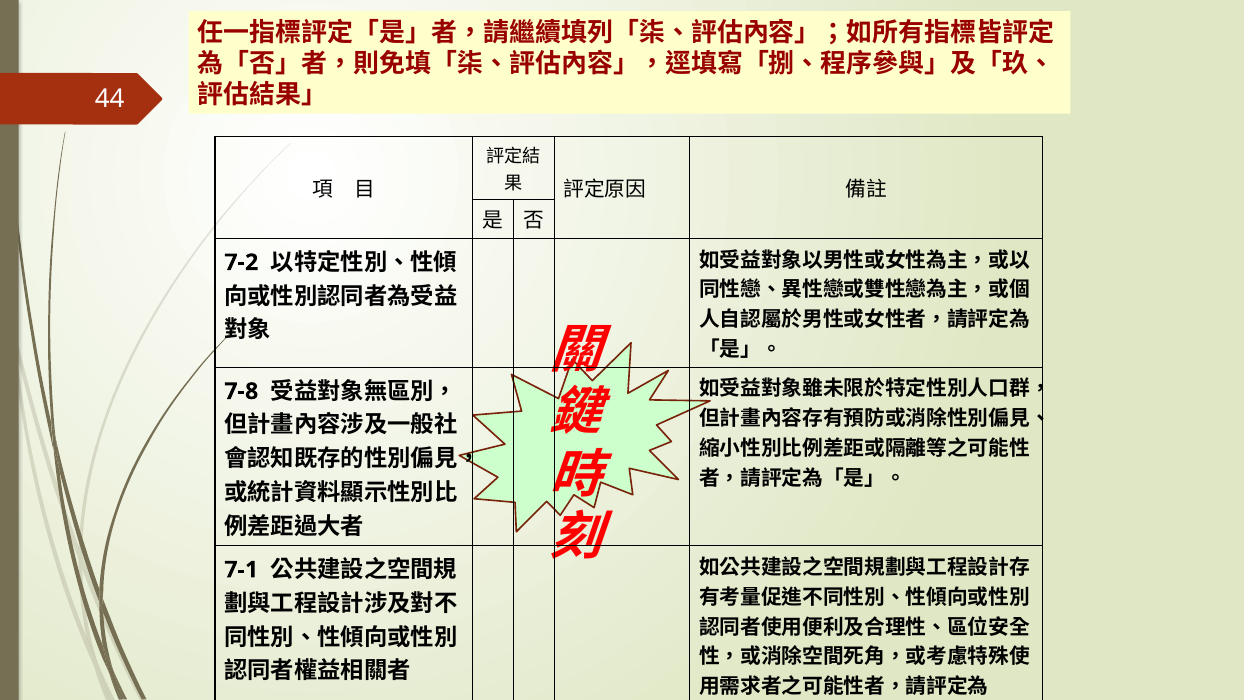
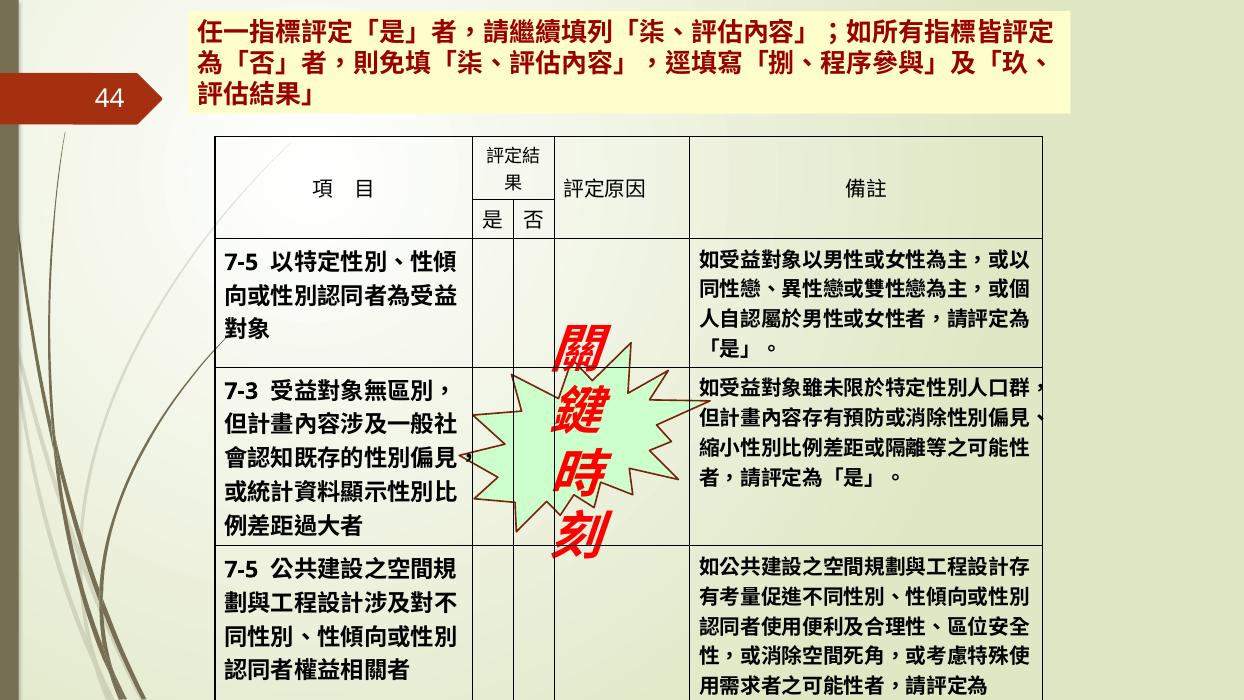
7-2 at (241, 262): 7-2 -> 7-5
7-8: 7-8 -> 7-3
7-1 at (241, 570): 7-1 -> 7-5
